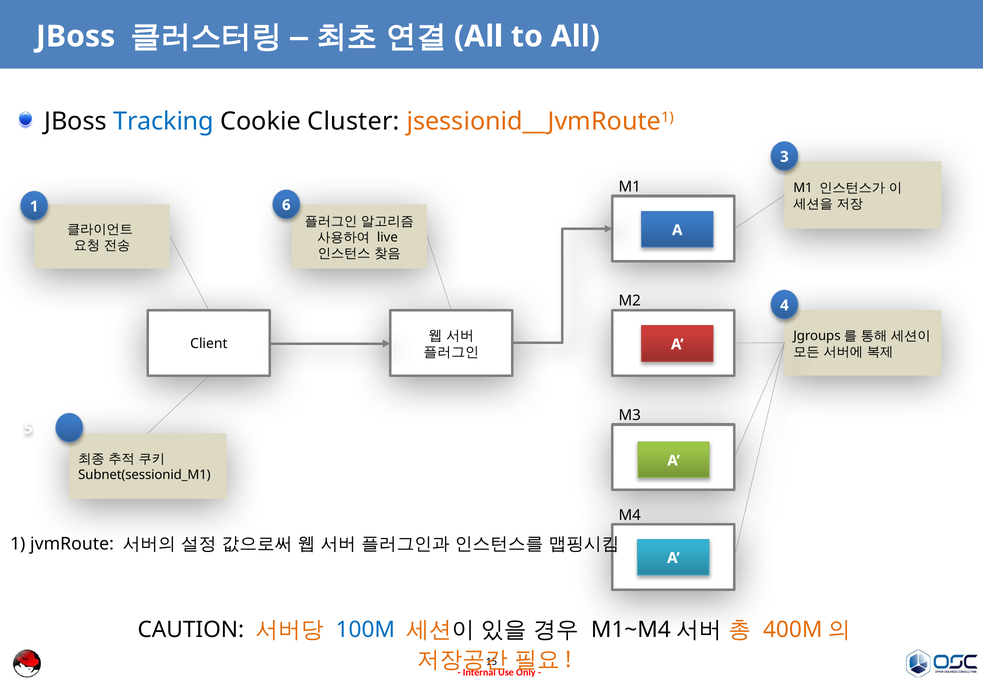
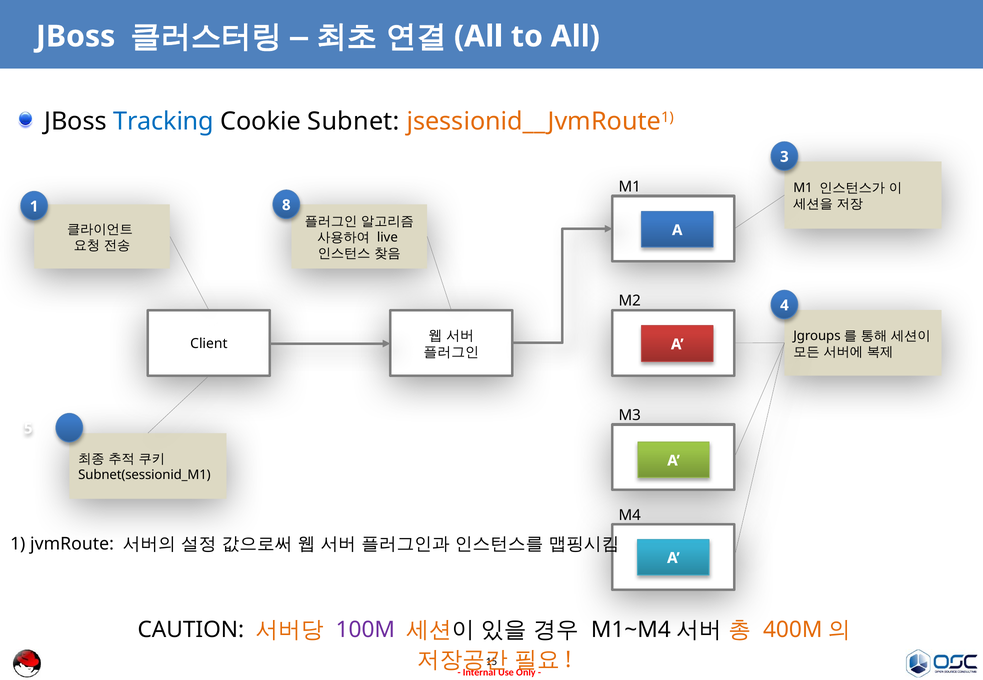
Cluster: Cluster -> Subnet
6: 6 -> 8
100M colour: blue -> purple
